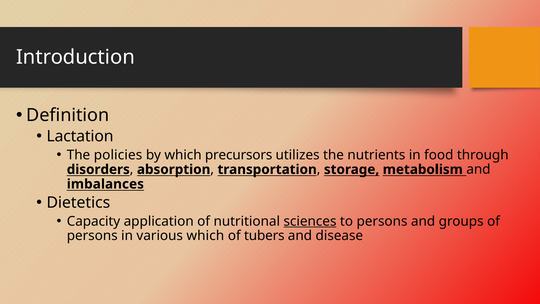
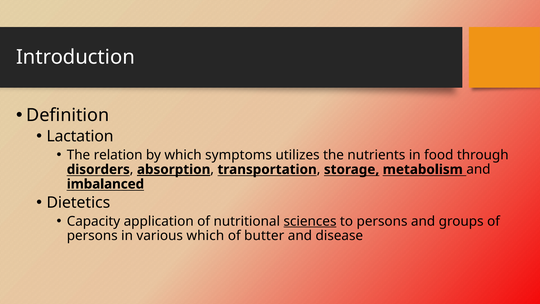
policies: policies -> relation
precursors: precursors -> symptoms
absorption underline: none -> present
imbalances: imbalances -> imbalanced
tubers: tubers -> butter
